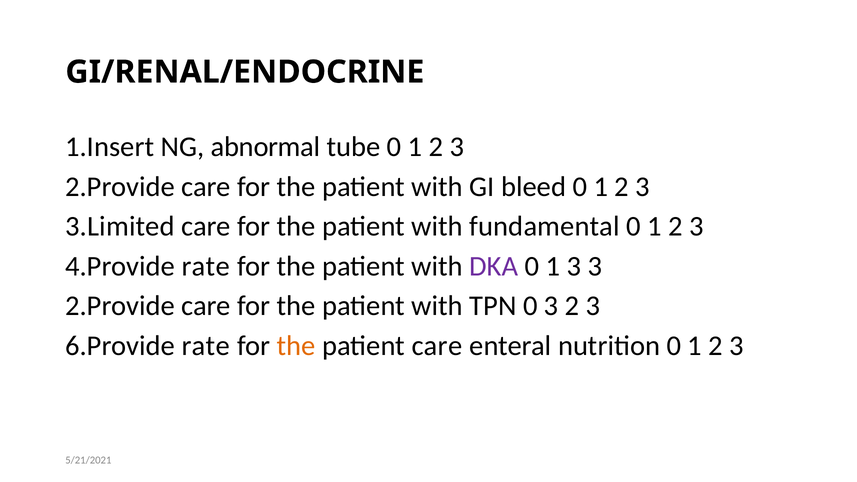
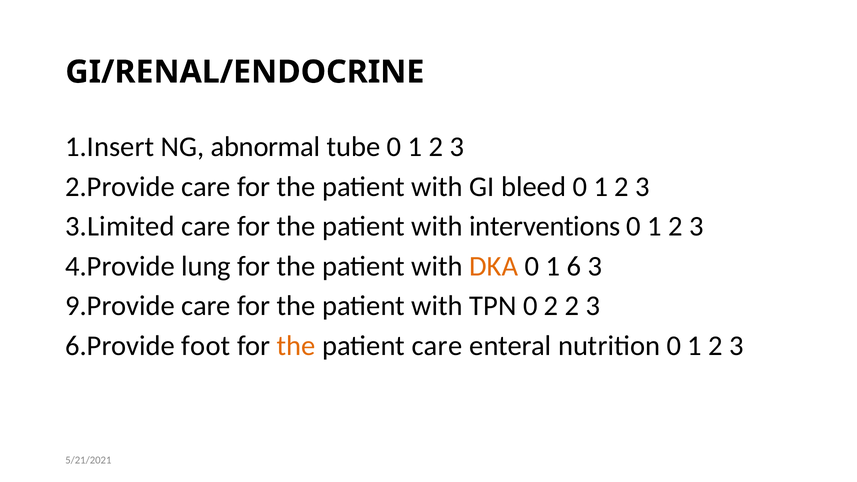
fundamental: fundamental -> interventions
4.Provide rate: rate -> lung
DKA colour: purple -> orange
1 3: 3 -> 6
2.Provide at (120, 306): 2.Provide -> 9.Provide
0 3: 3 -> 2
6.Provide rate: rate -> foot
